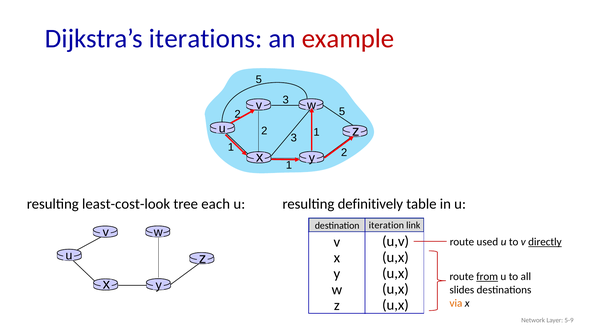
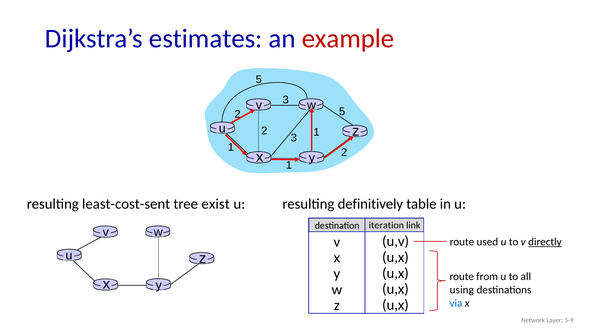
iterations: iterations -> estimates
least-cost-look: least-cost-look -> least-cost-sent
each: each -> exist
from underline: present -> none
slides: slides -> using
via colour: orange -> blue
